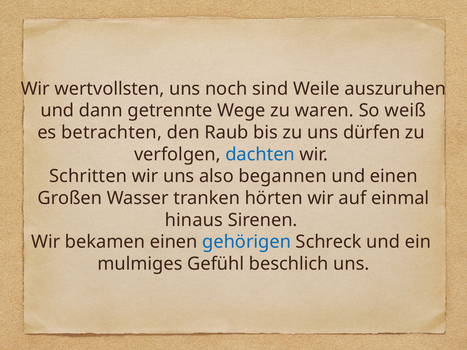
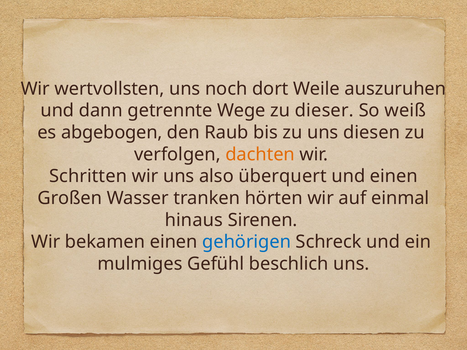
sind: sind -> dort
waren: waren -> dieser
betrachten: betrachten -> abgebogen
dürfen: dürfen -> diesen
dachten colour: blue -> orange
begannen: begannen -> überquert
